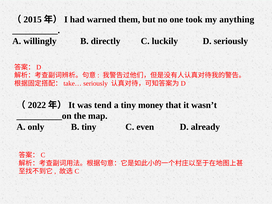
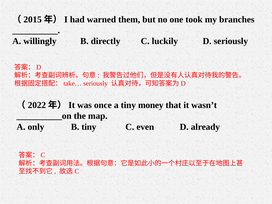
anything: anything -> branches
tend: tend -> once
